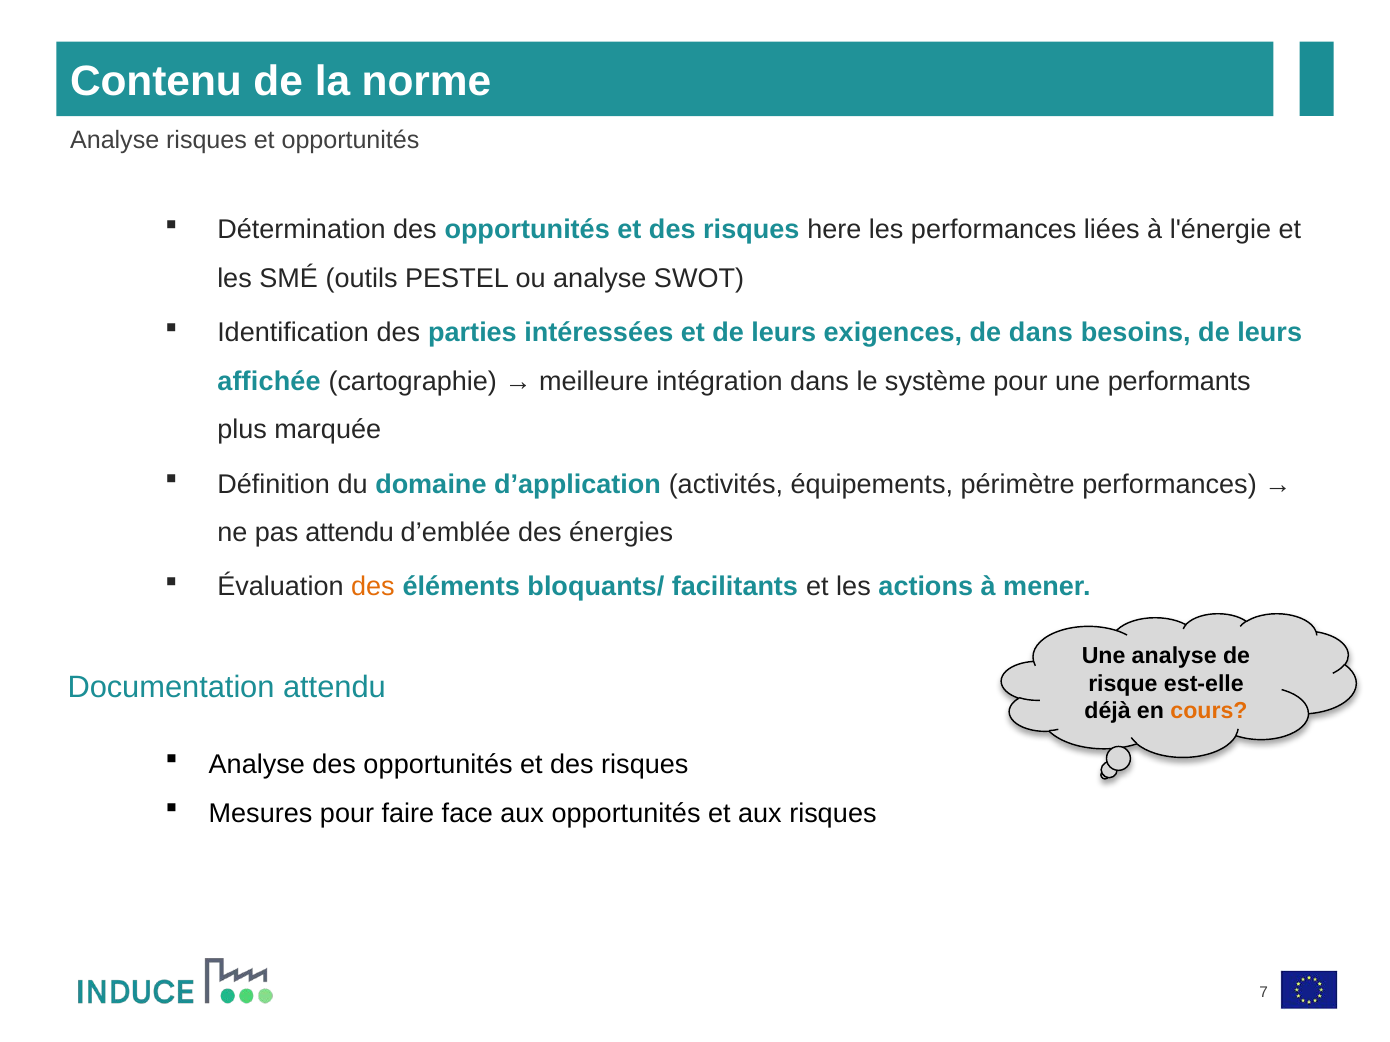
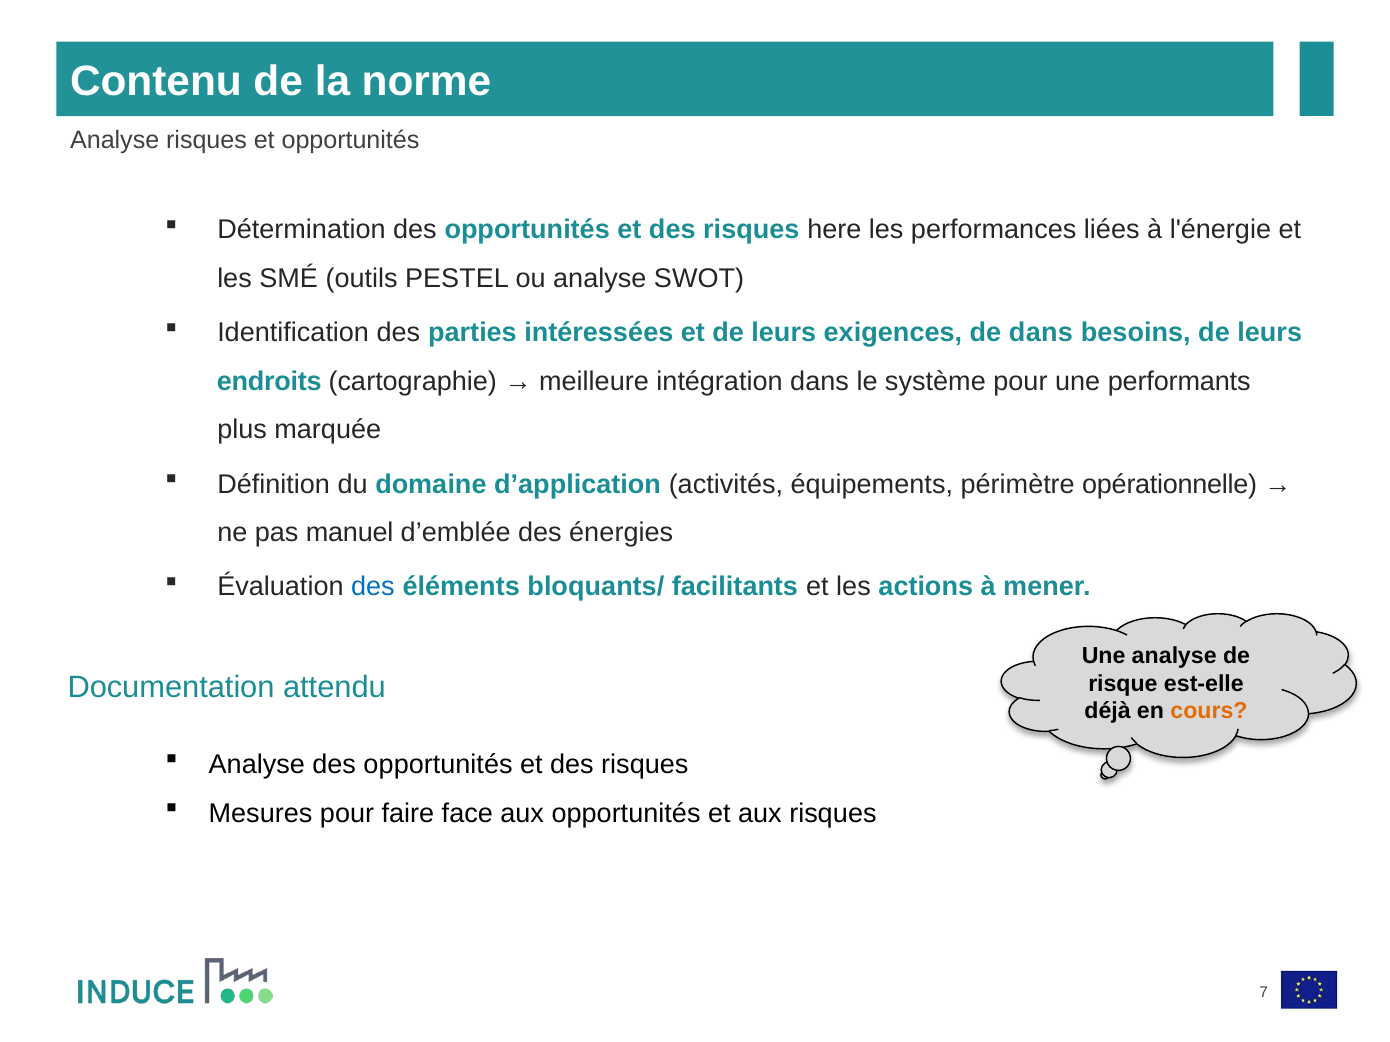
affichée: affichée -> endroits
périmètre performances: performances -> opérationnelle
pas attendu: attendu -> manuel
des at (373, 587) colour: orange -> blue
